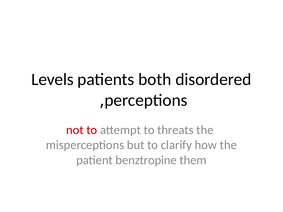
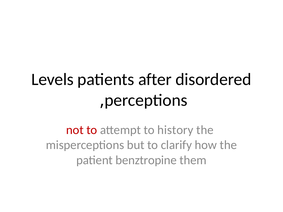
both: both -> after
threats: threats -> history
